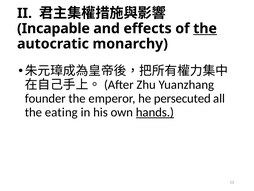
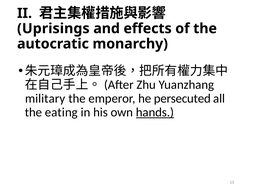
Incapable: Incapable -> Uprisings
the at (205, 28) underline: present -> none
founder: founder -> military
